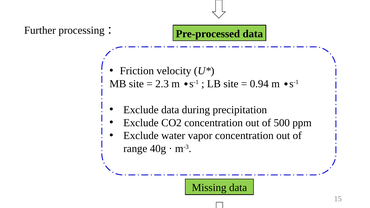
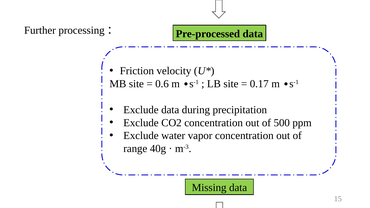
2.3: 2.3 -> 0.6
0.94: 0.94 -> 0.17
